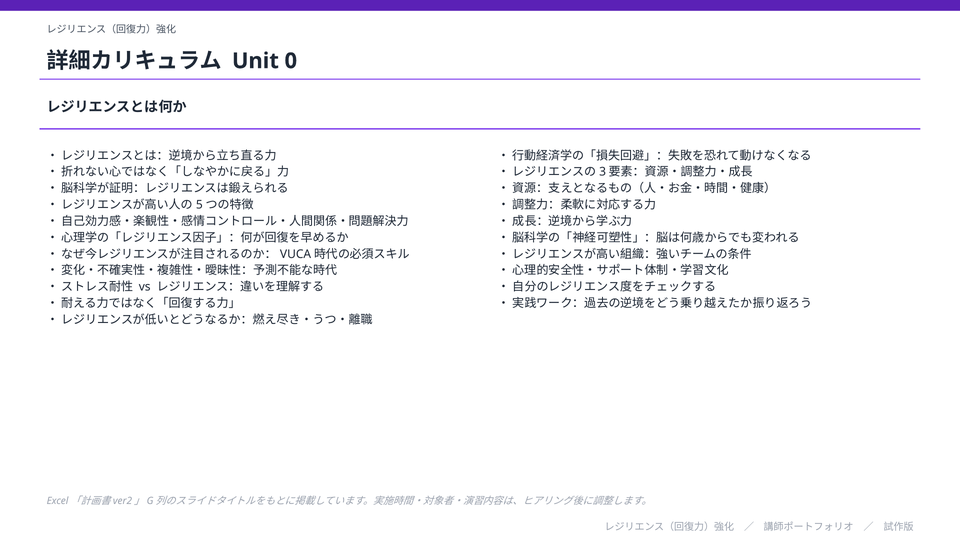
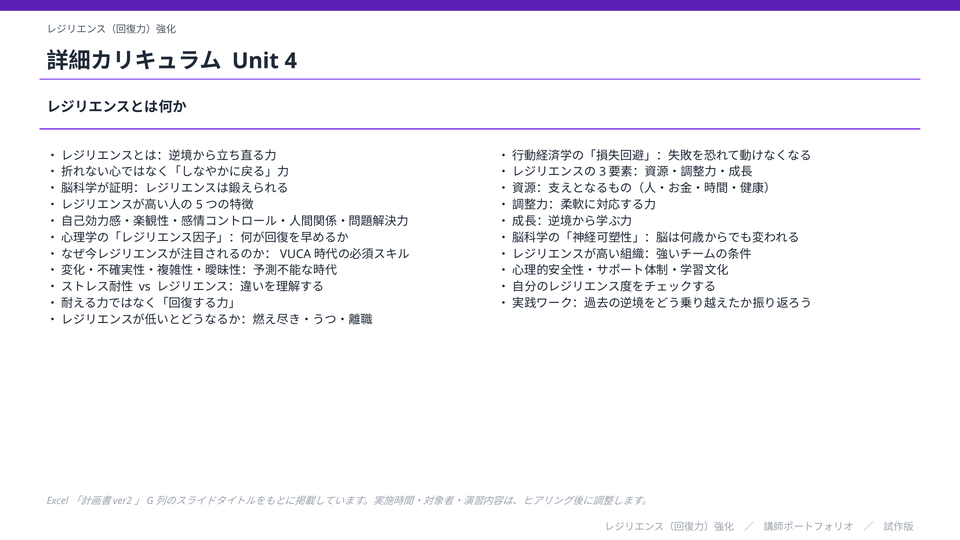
0: 0 -> 4
